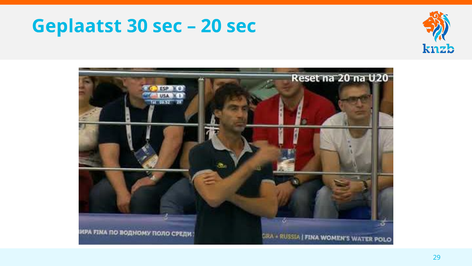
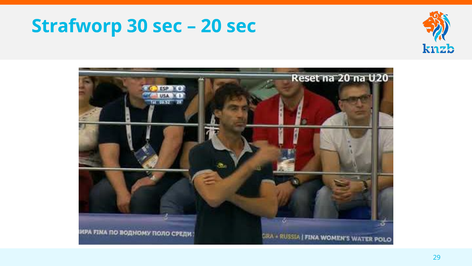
Geplaatst: Geplaatst -> Strafworp
